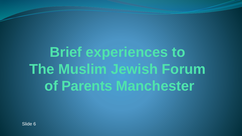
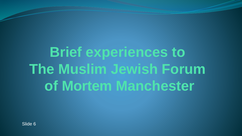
Parents: Parents -> Mortem
